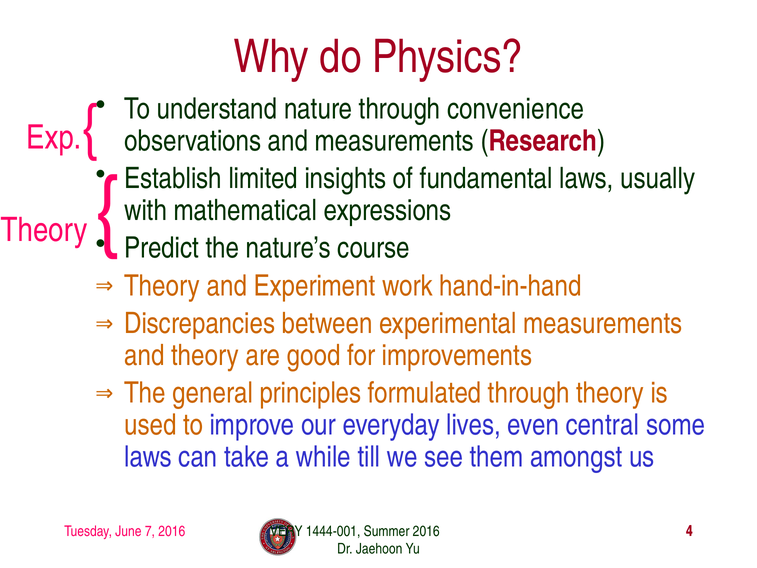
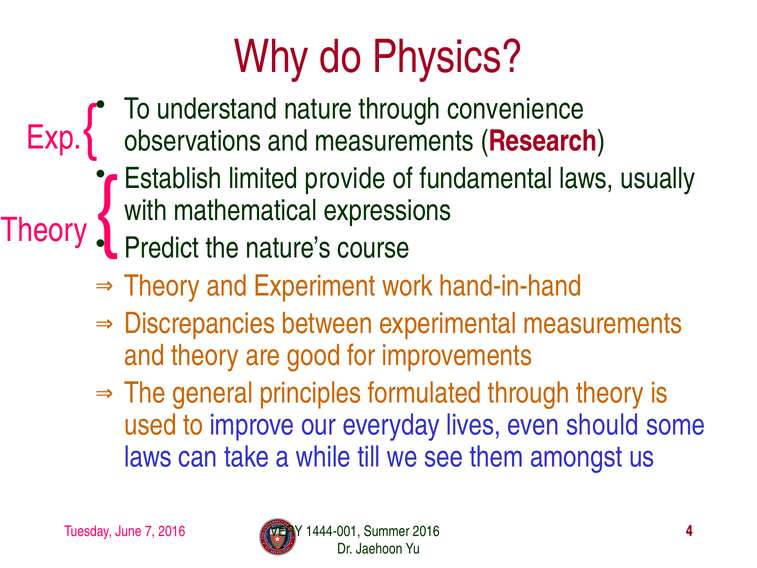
insights: insights -> provide
central: central -> should
